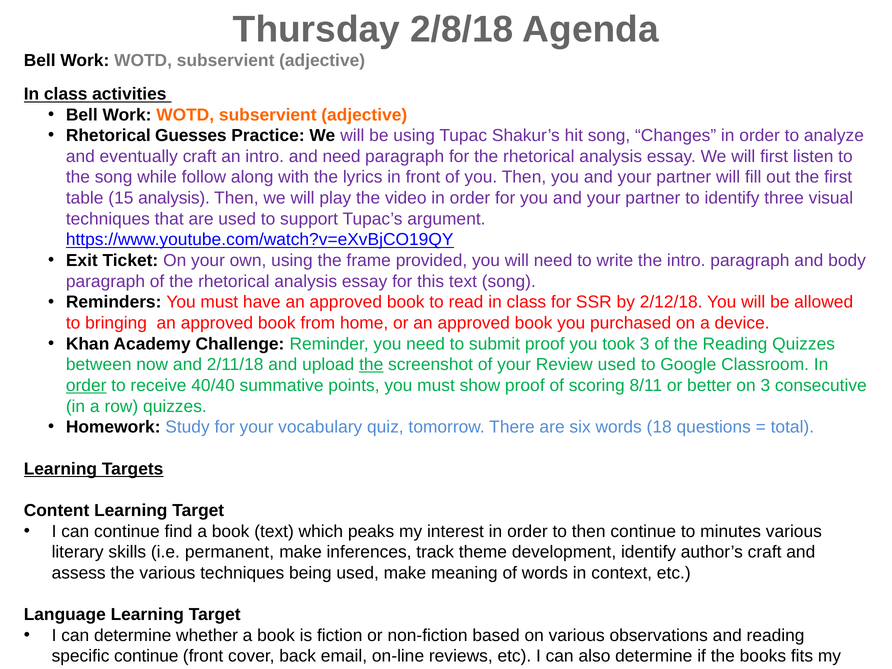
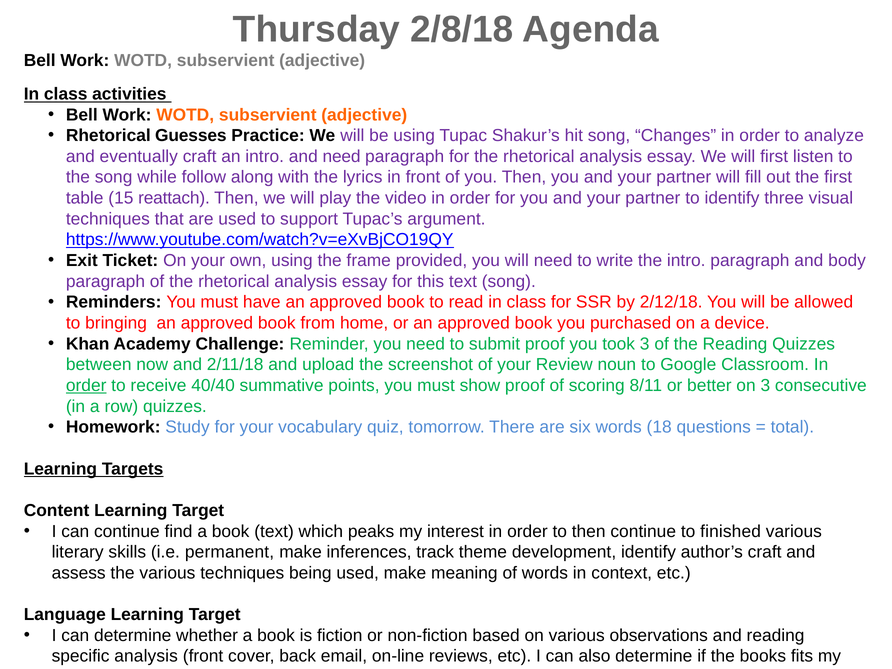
15 analysis: analysis -> reattach
the at (371, 365) underline: present -> none
Review used: used -> noun
minutes: minutes -> finished
specific continue: continue -> analysis
